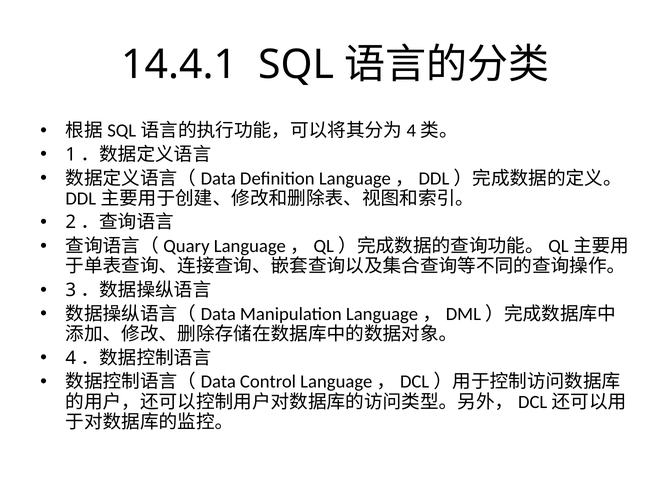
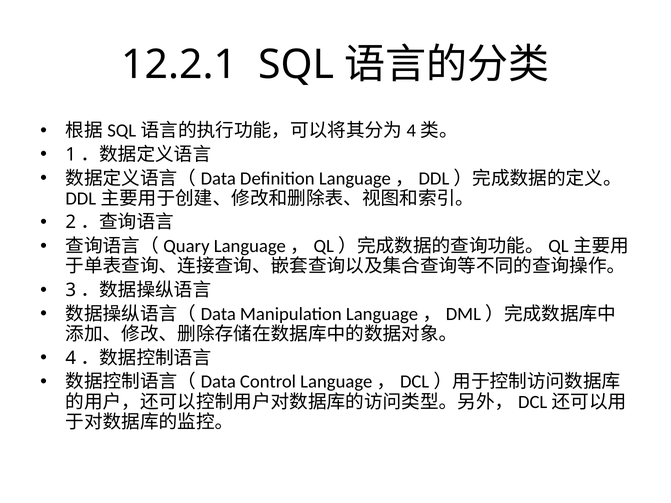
14.4.1: 14.4.1 -> 12.2.1
